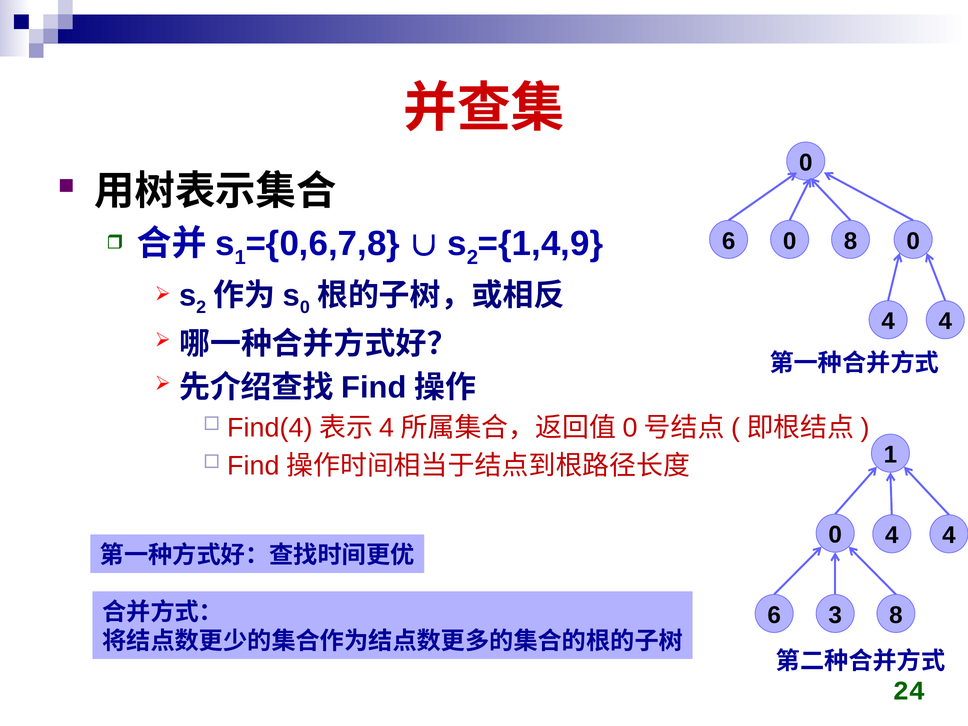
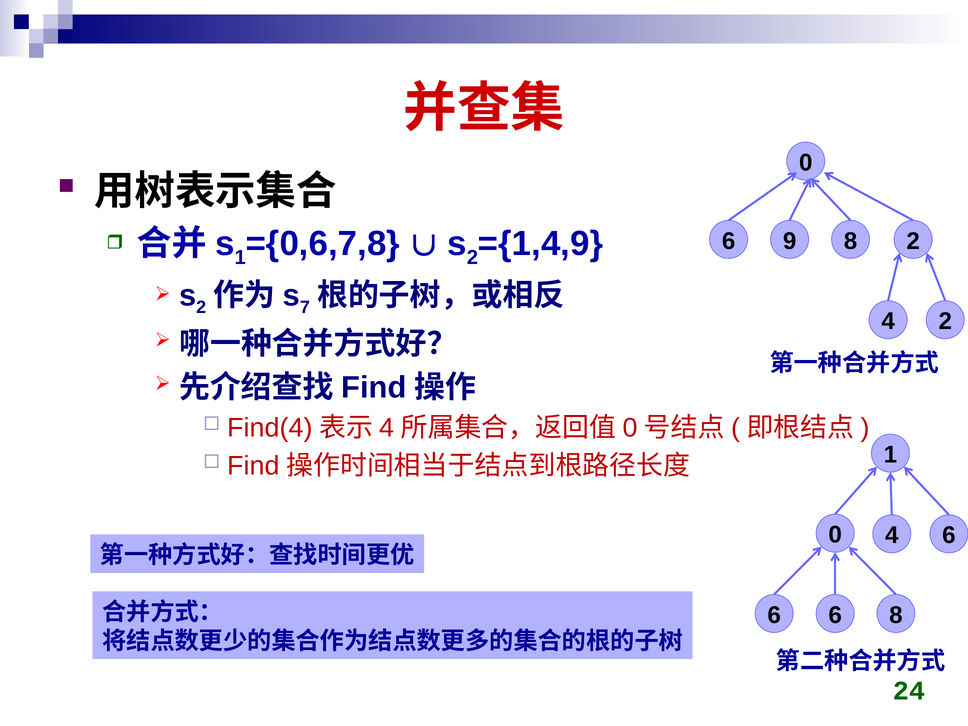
6 0: 0 -> 9
8 0: 0 -> 2
0 at (305, 308): 0 -> 7
4 at (945, 321): 4 -> 2
4 at (949, 536): 4 -> 6
6 3: 3 -> 6
